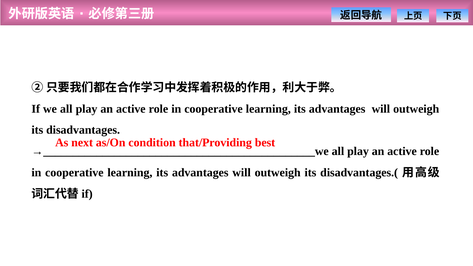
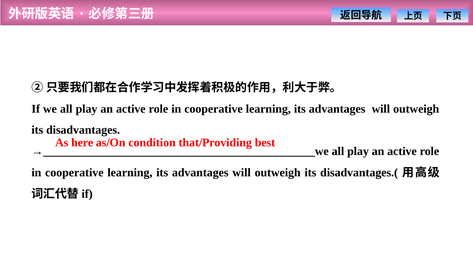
next: next -> here
